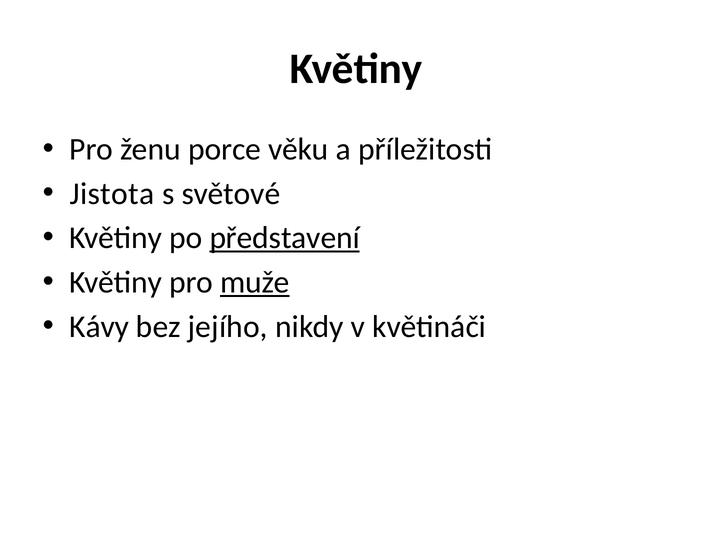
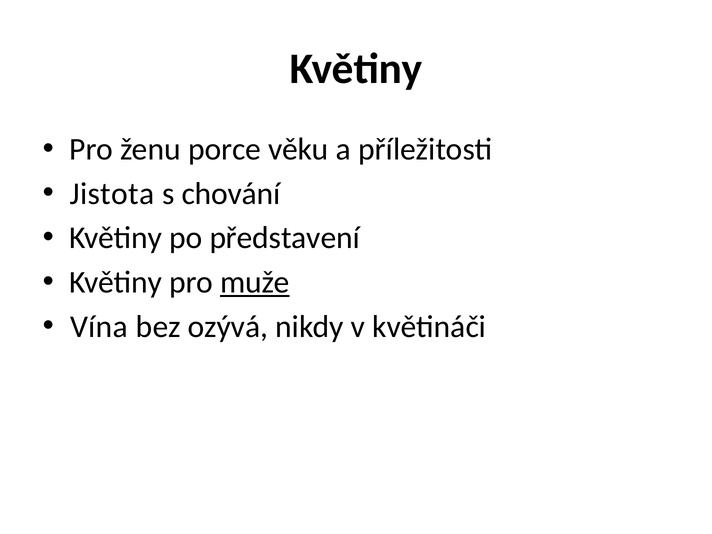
světové: světové -> chování
představení underline: present -> none
Kávy: Kávy -> Vína
jejího: jejího -> ozývá
